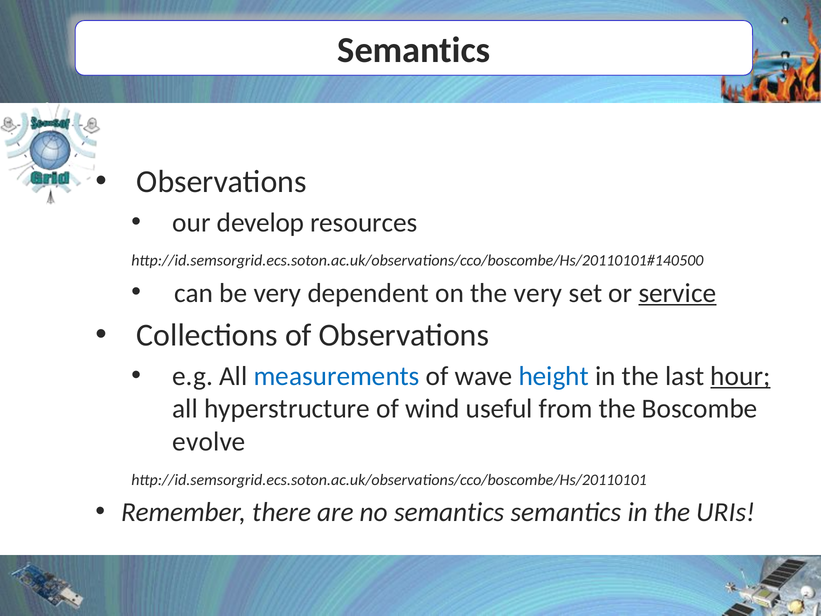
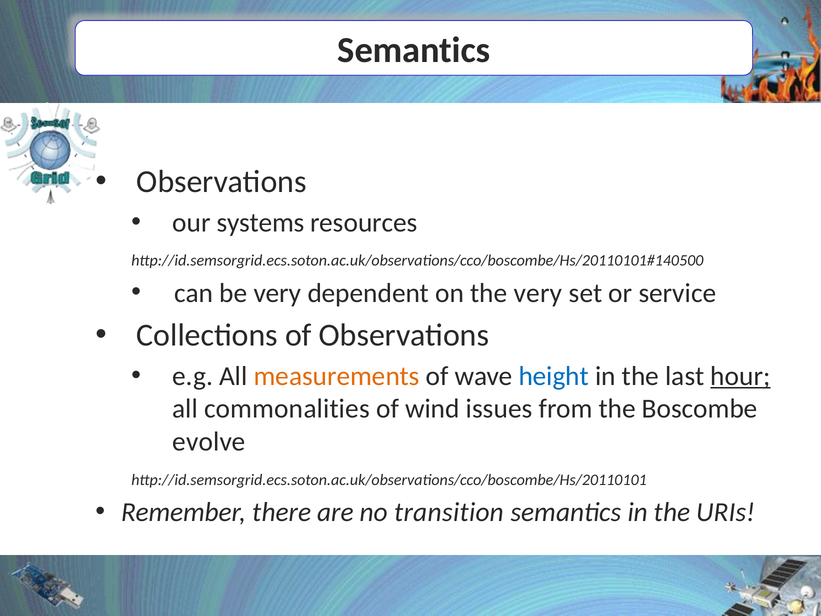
develop: develop -> systems
service underline: present -> none
measurements colour: blue -> orange
hyperstructure: hyperstructure -> commonalities
useful: useful -> issues
no semantics: semantics -> transition
